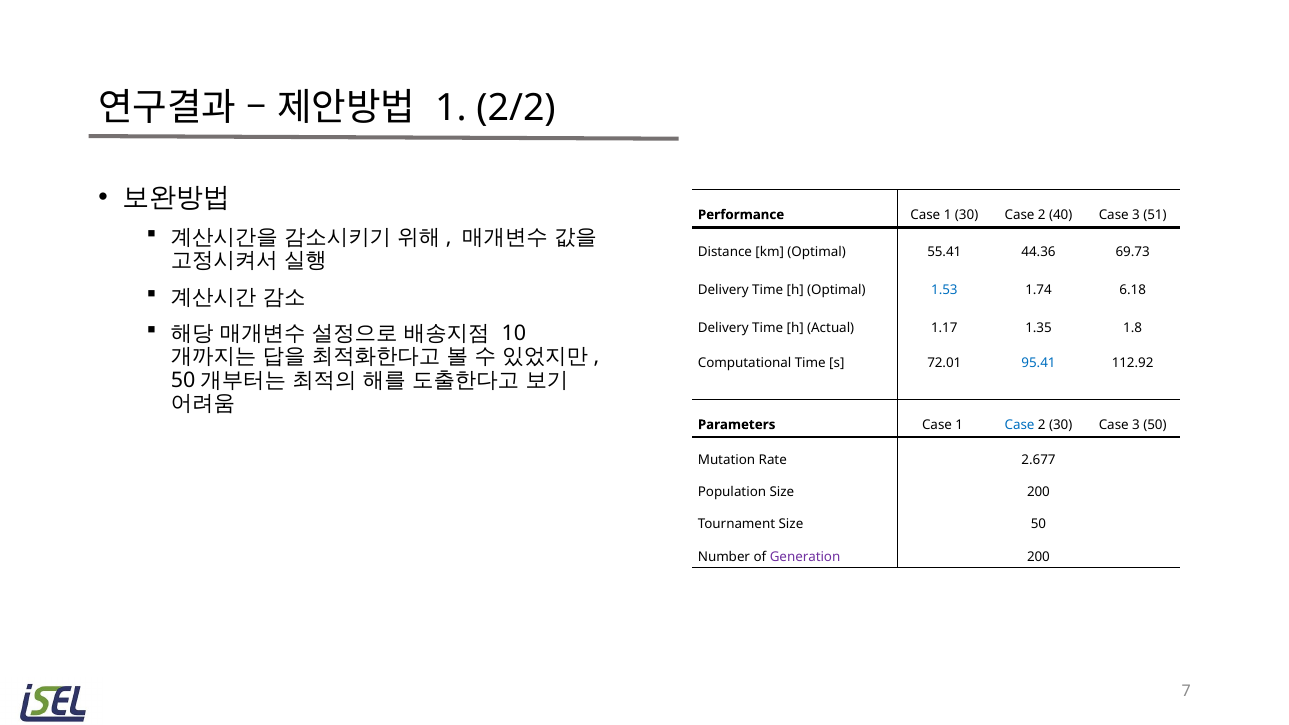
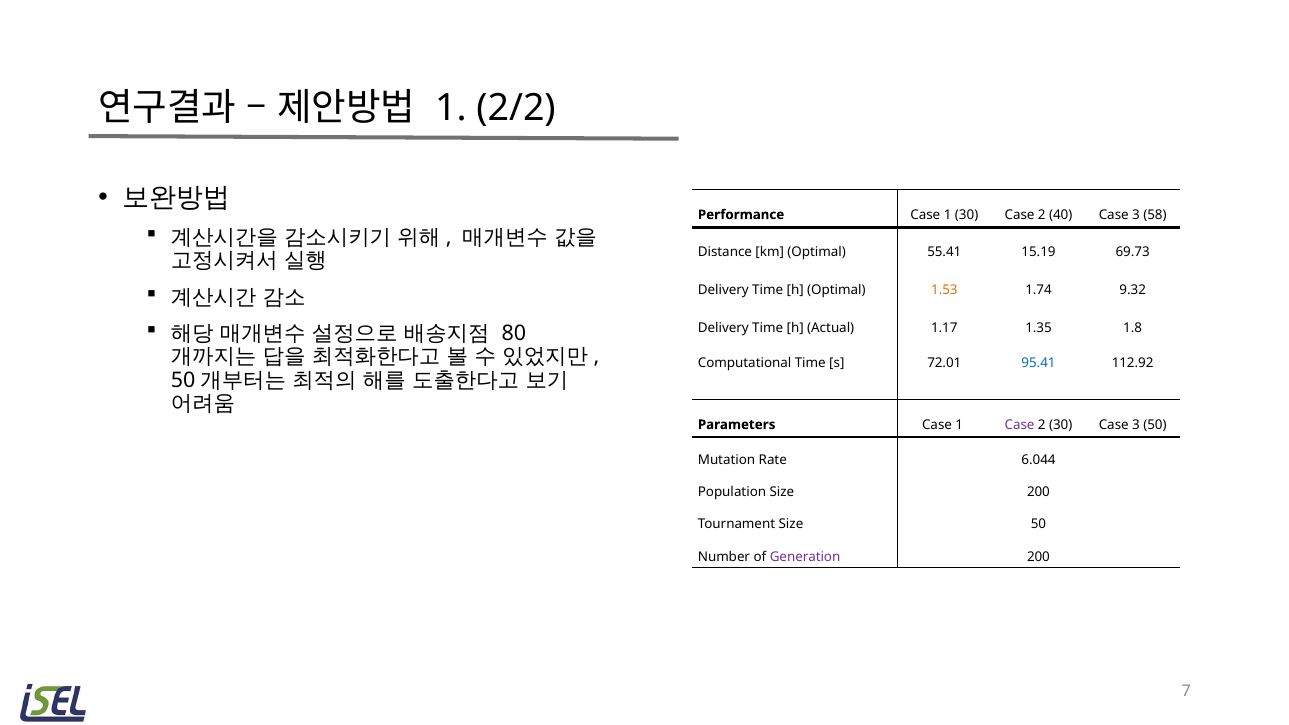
51: 51 -> 58
44.36: 44.36 -> 15.19
1.53 colour: blue -> orange
6.18: 6.18 -> 9.32
10: 10 -> 80
Case at (1020, 425) colour: blue -> purple
2.677: 2.677 -> 6.044
